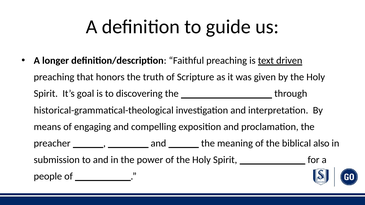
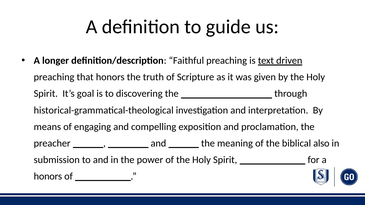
people at (48, 177): people -> honors
